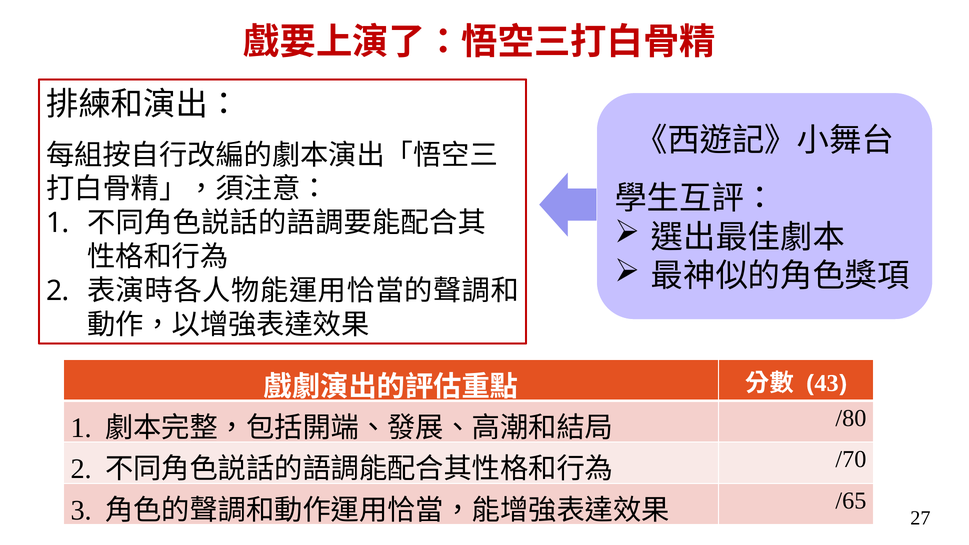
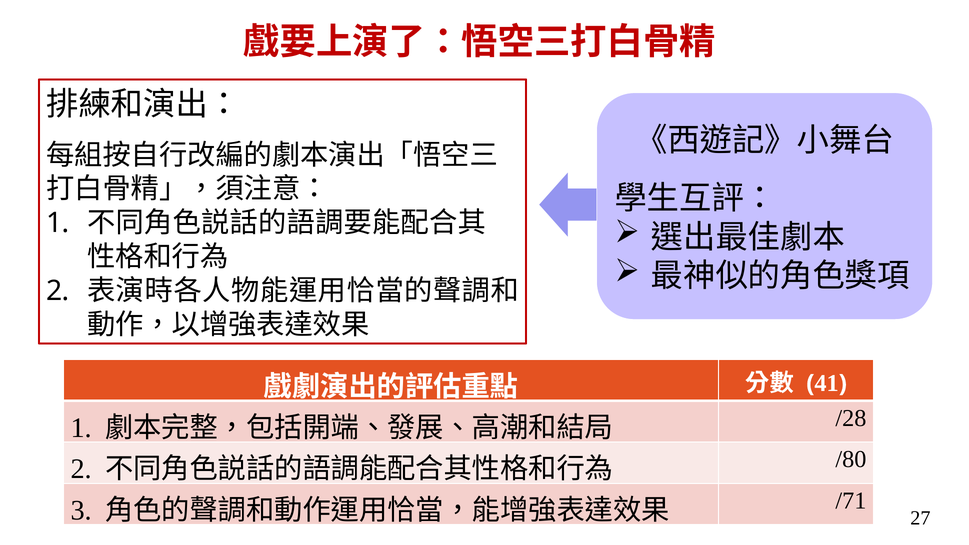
43: 43 -> 41
/80: /80 -> /28
/70: /70 -> /80
/65: /65 -> /71
